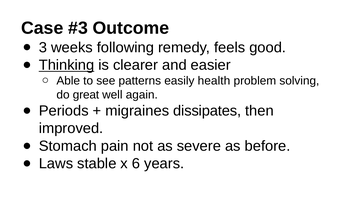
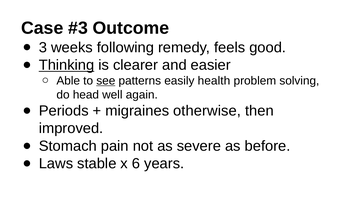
see underline: none -> present
great: great -> head
dissipates: dissipates -> otherwise
